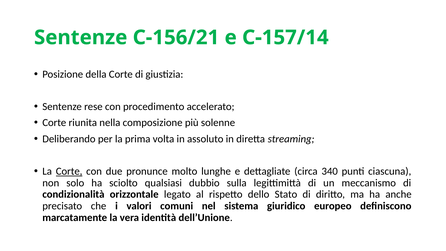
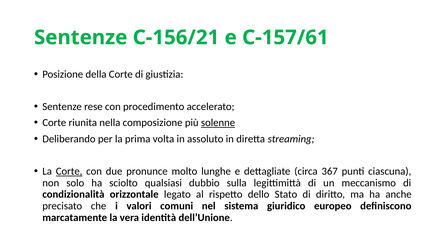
C-157/14: C-157/14 -> C-157/61
solenne underline: none -> present
340: 340 -> 367
